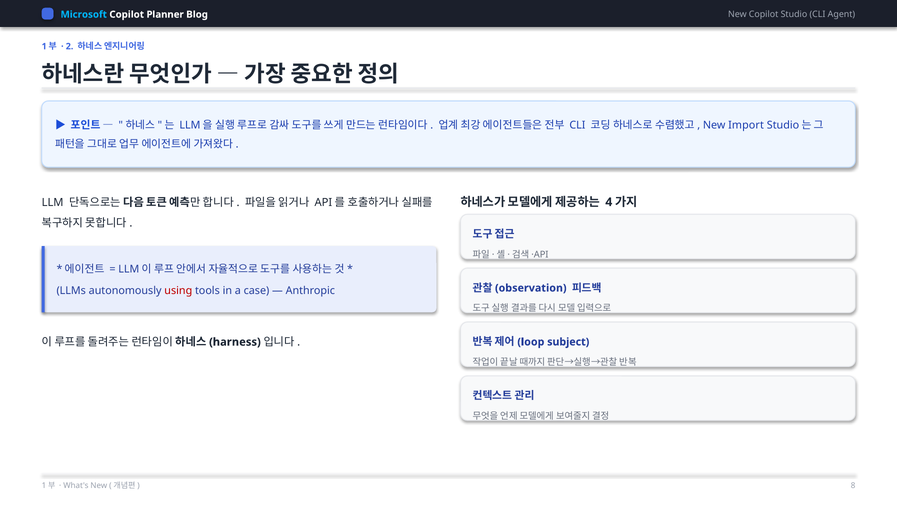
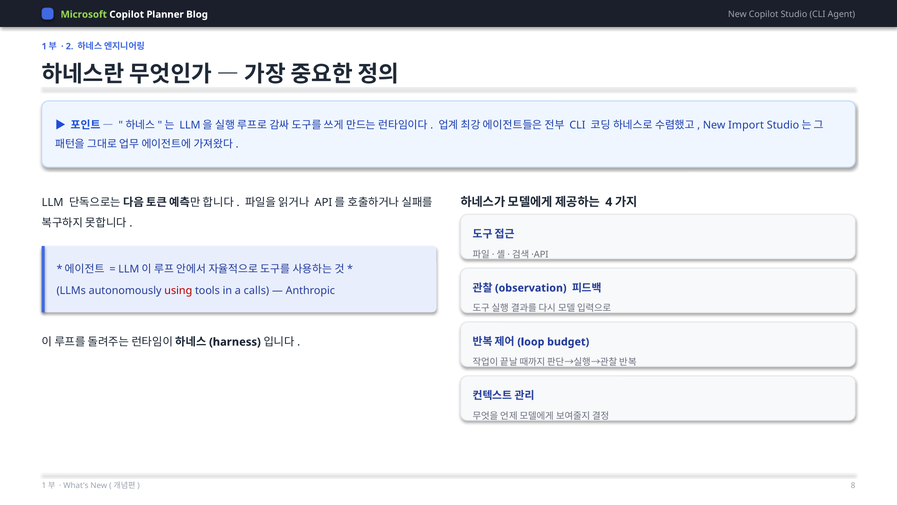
Microsoft colour: light blue -> light green
case: case -> calls
subject: subject -> budget
